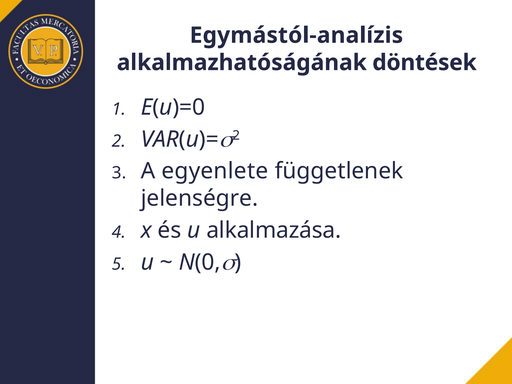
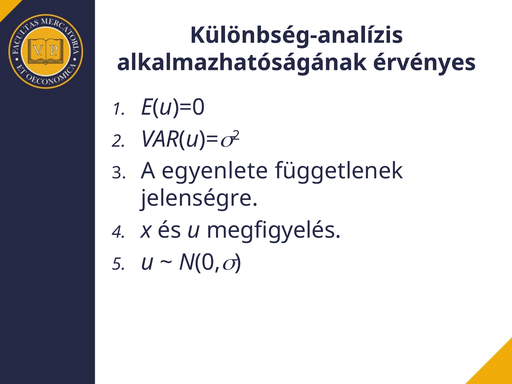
Egymástól-analízis: Egymástól-analízis -> Különbség-analízis
döntések: döntések -> érvényes
alkalmazása: alkalmazása -> megfigyelés
